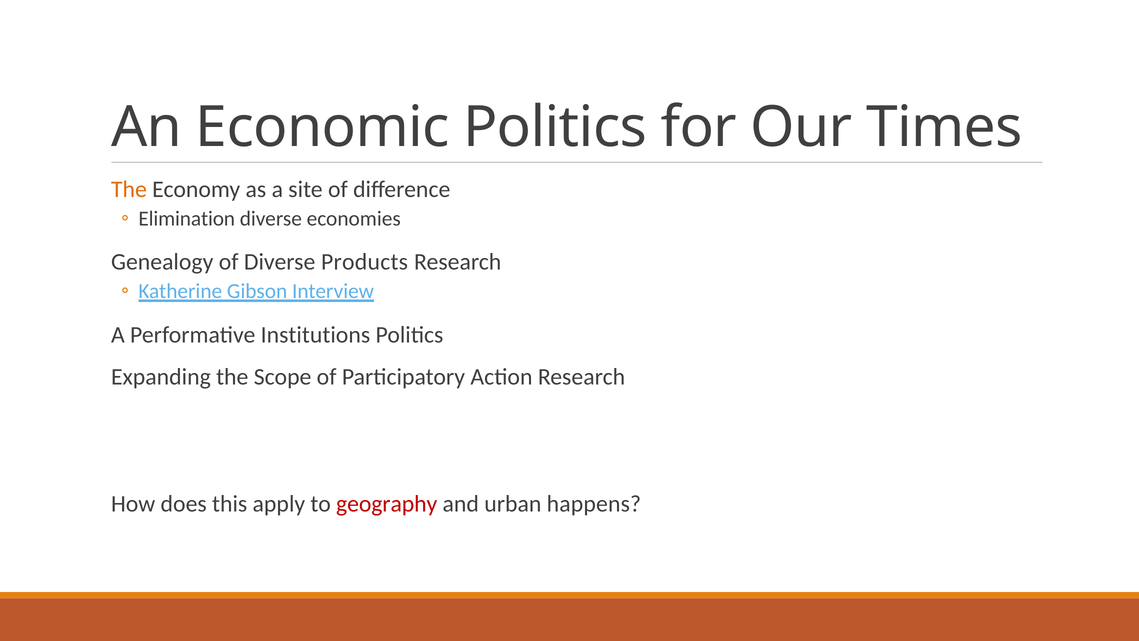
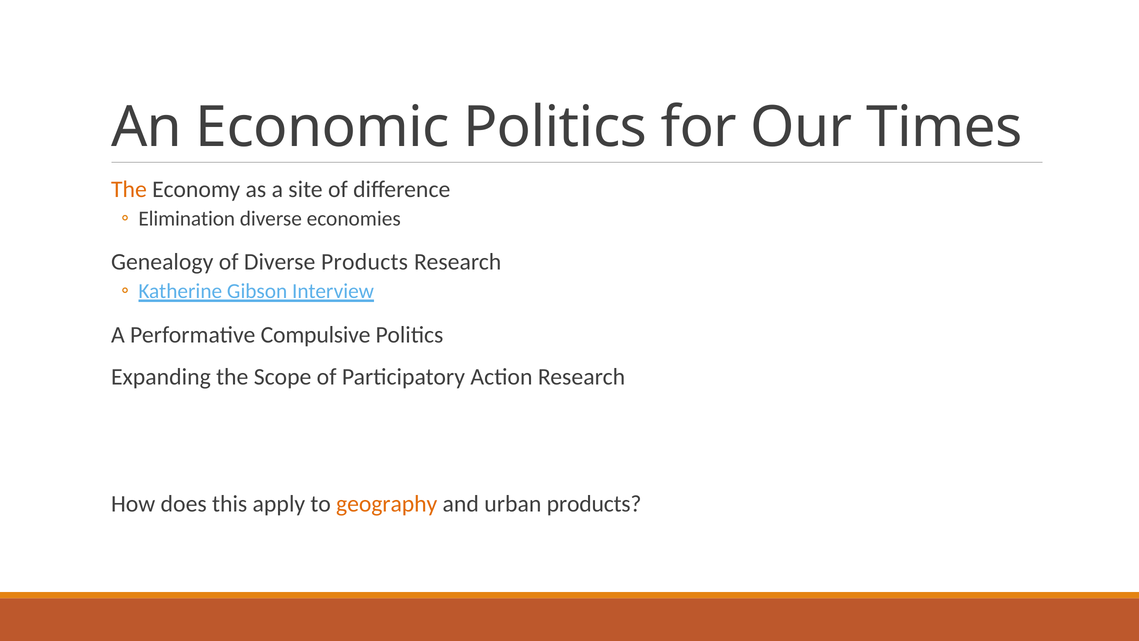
Institutions: Institutions -> Compulsive
geography colour: red -> orange
urban happens: happens -> products
